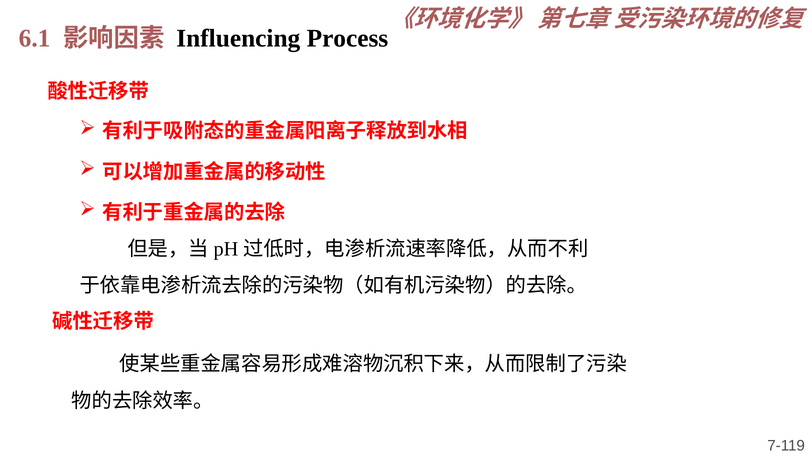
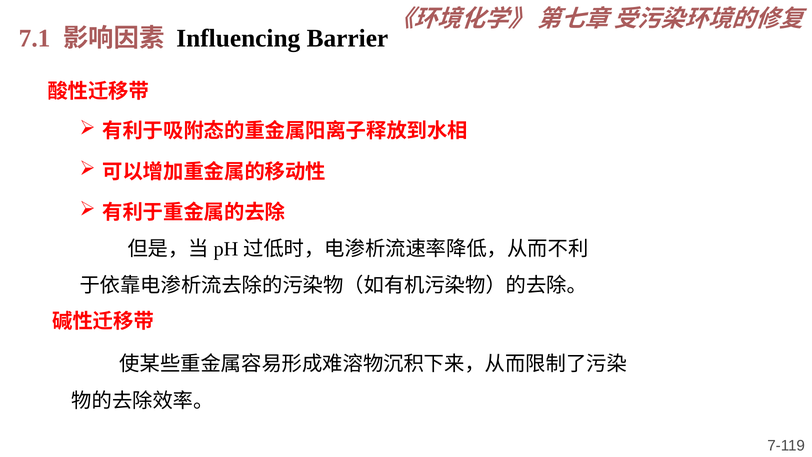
6.1: 6.1 -> 7.1
Process: Process -> Barrier
